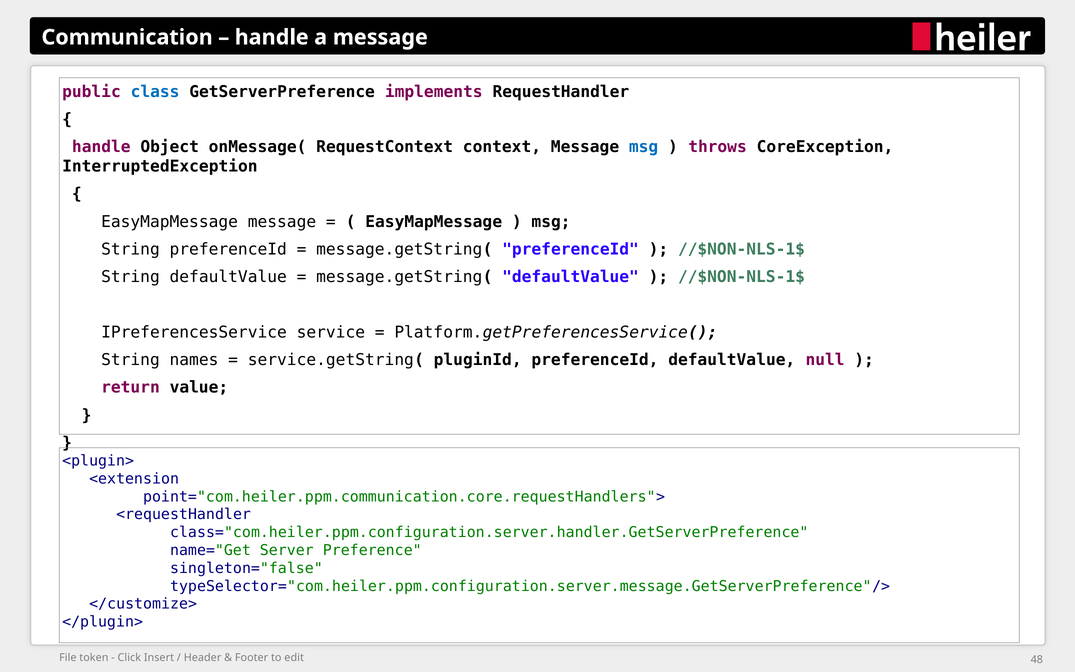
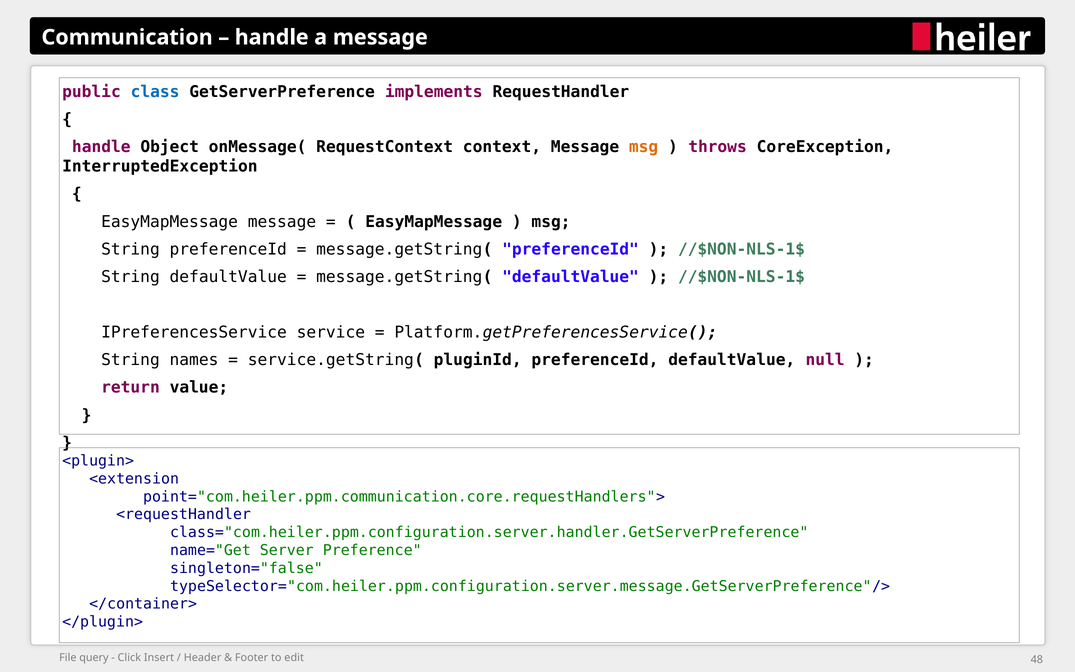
msg at (644, 147) colour: blue -> orange
</customize>: </customize> -> </container>
token: token -> query
